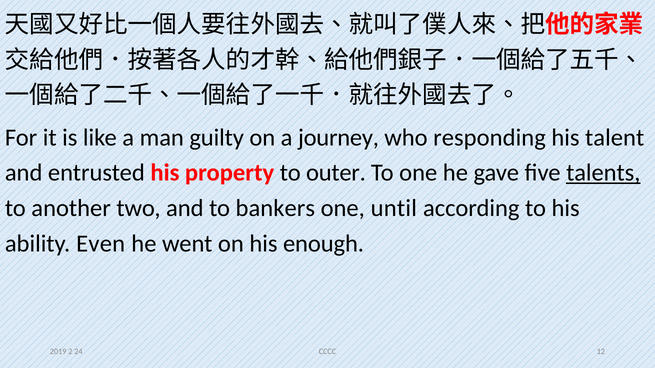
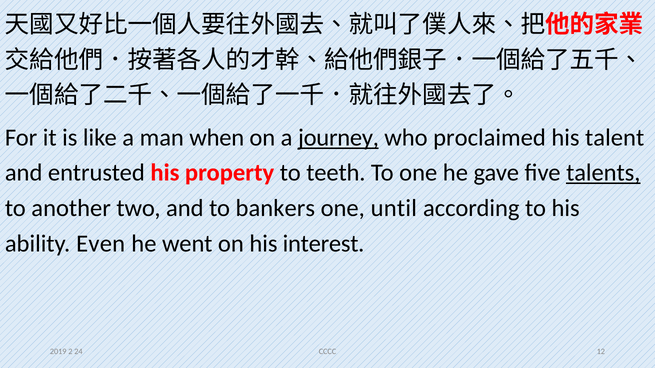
guilty: guilty -> when
journey underline: none -> present
responding: responding -> proclaimed
outer: outer -> teeth
enough: enough -> interest
